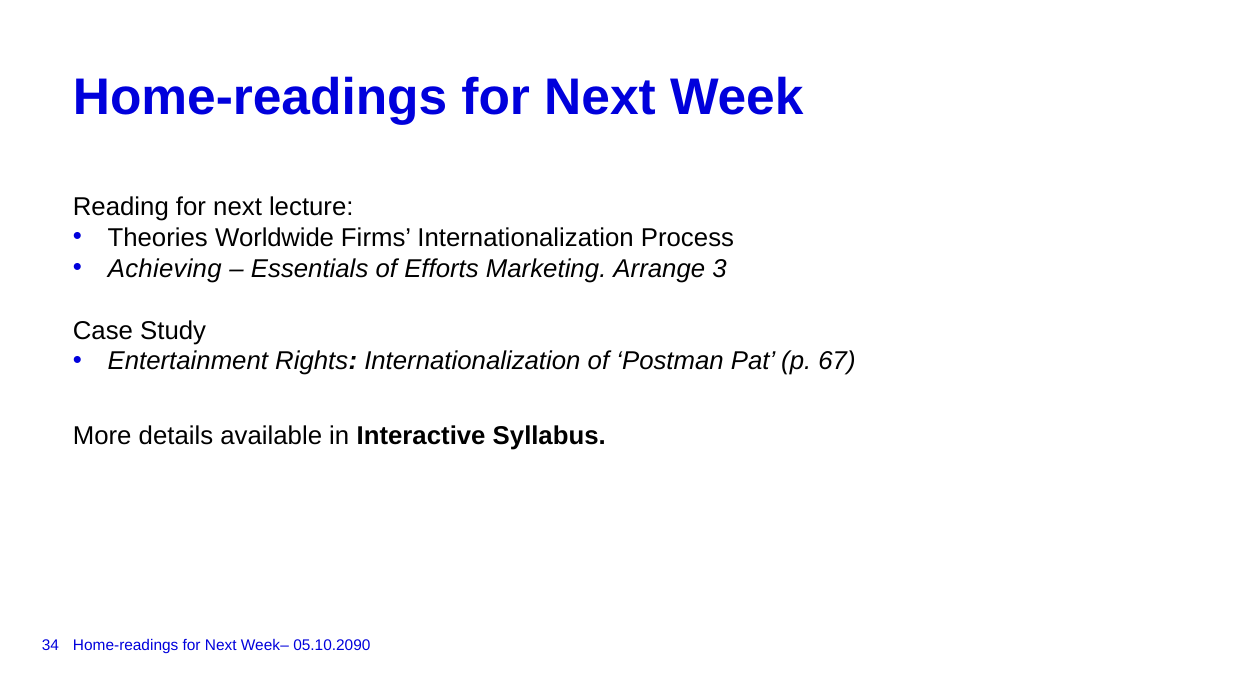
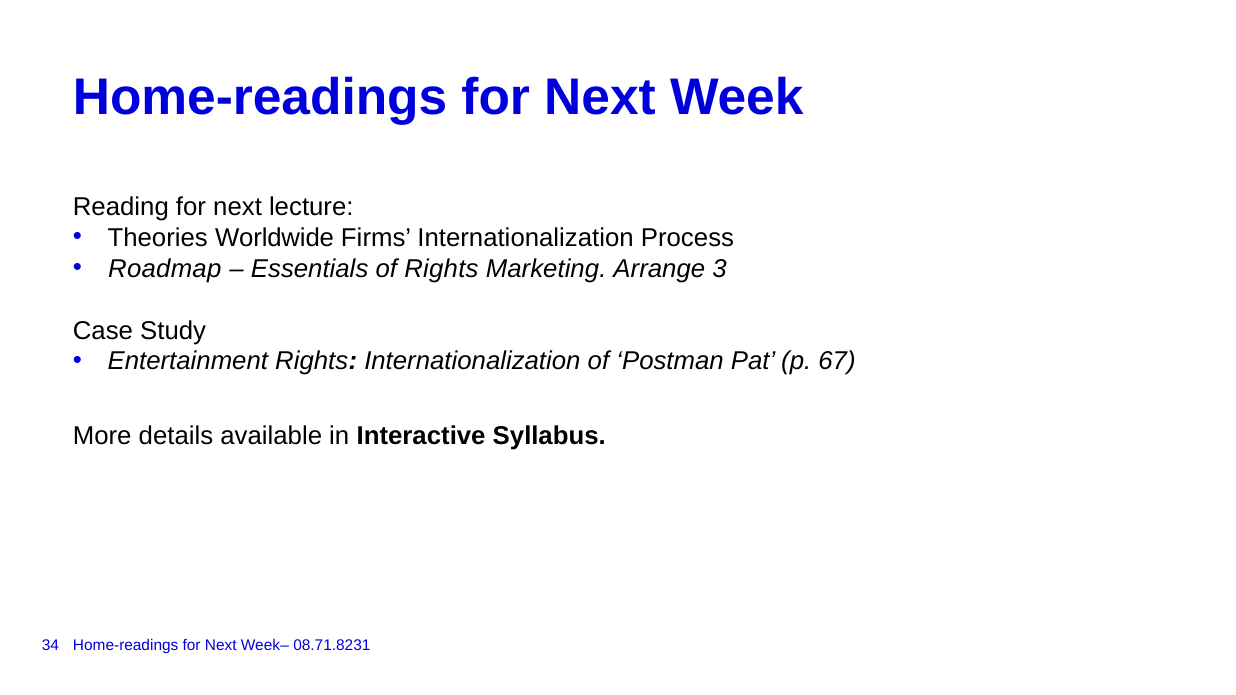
Achieving: Achieving -> Roadmap
of Efforts: Efforts -> Rights
05.10.2090: 05.10.2090 -> 08.71.8231
